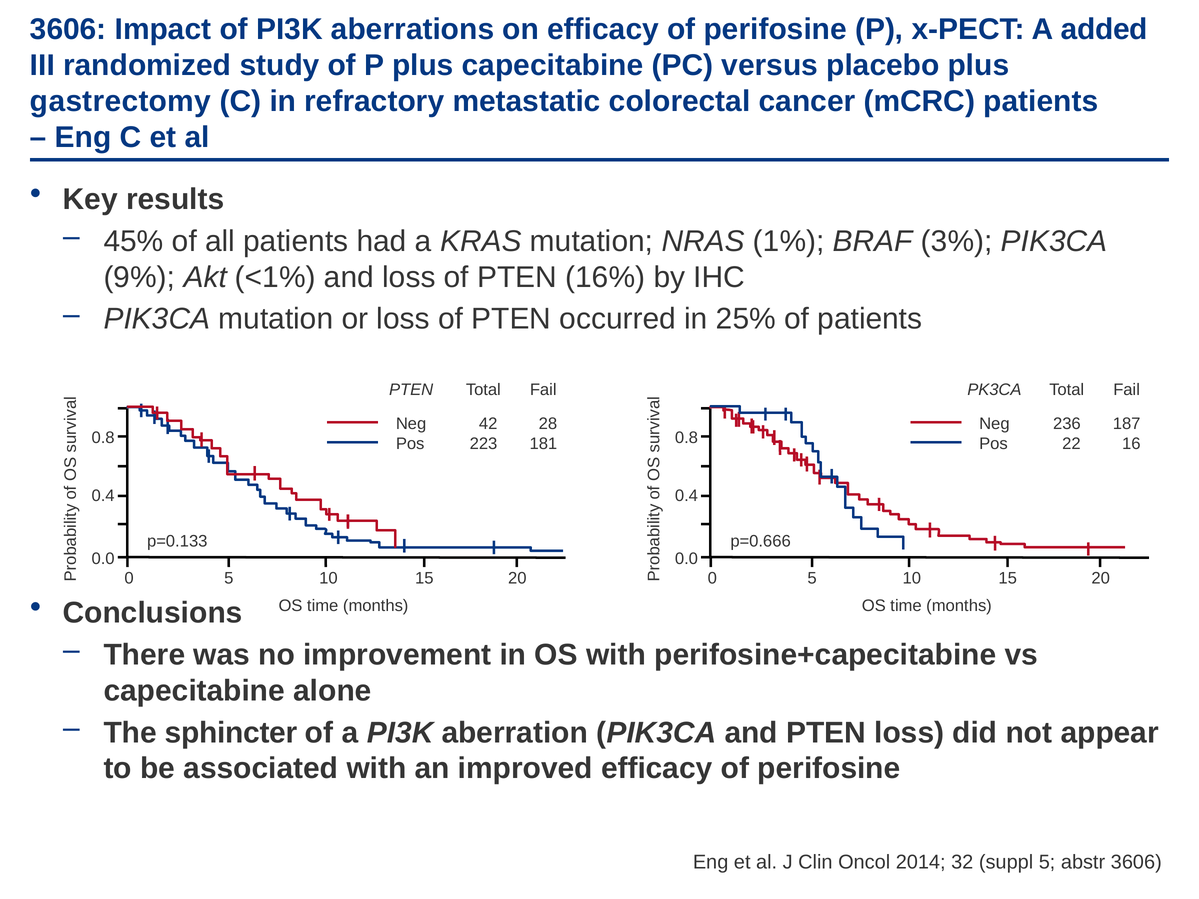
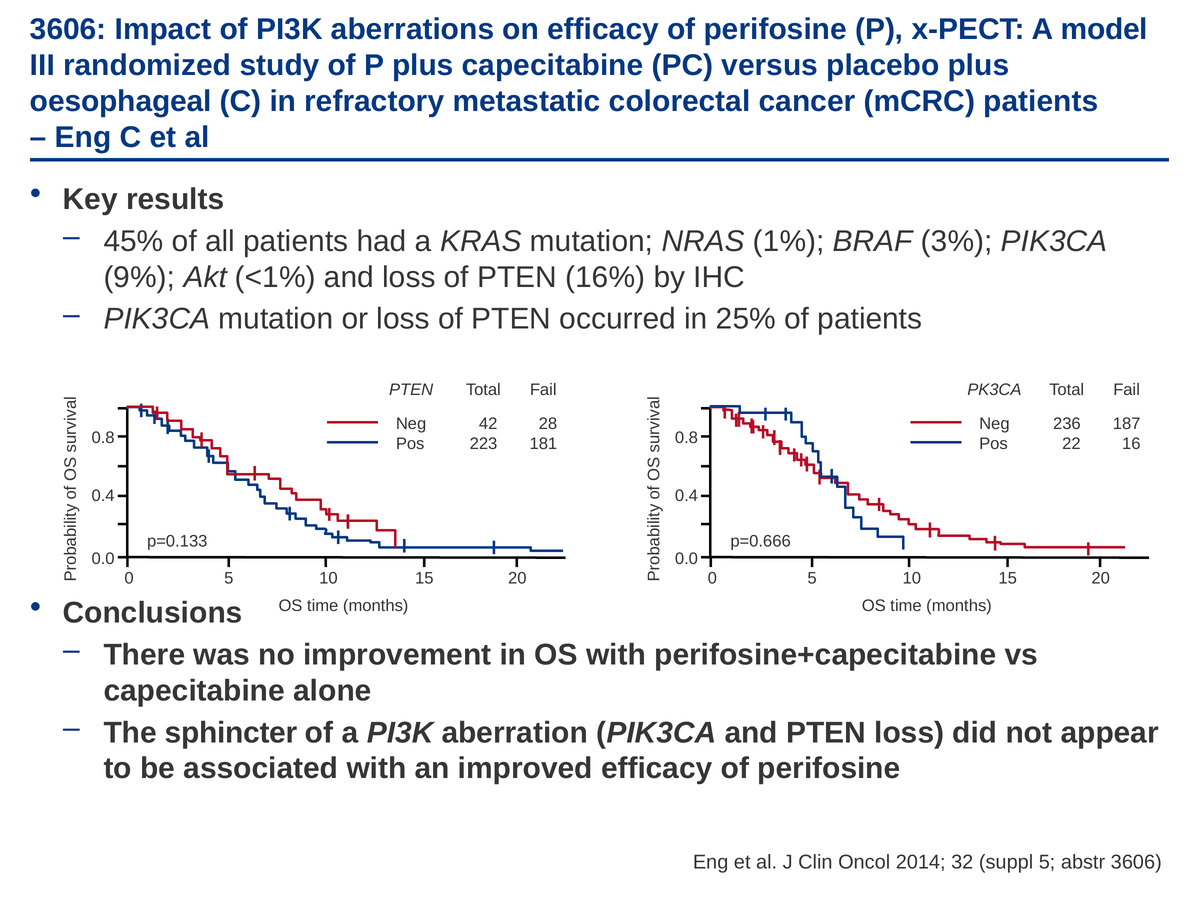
added: added -> model
gastrectomy: gastrectomy -> oesophageal
